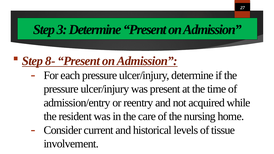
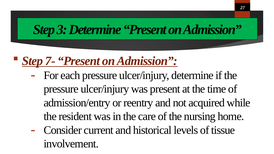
8-: 8- -> 7-
